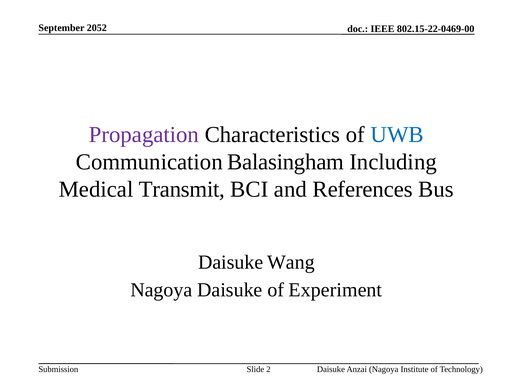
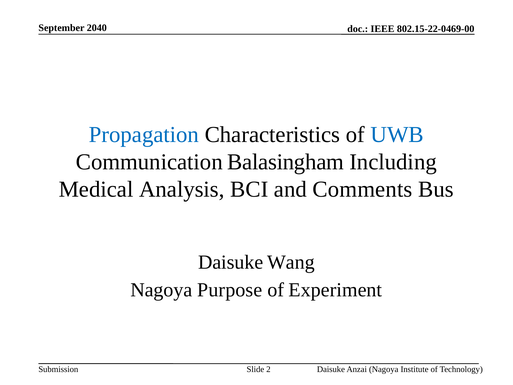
2052: 2052 -> 2040
Propagation colour: purple -> blue
Transmit: Transmit -> Analysis
References: References -> Comments
Nagoya Daisuke: Daisuke -> Purpose
